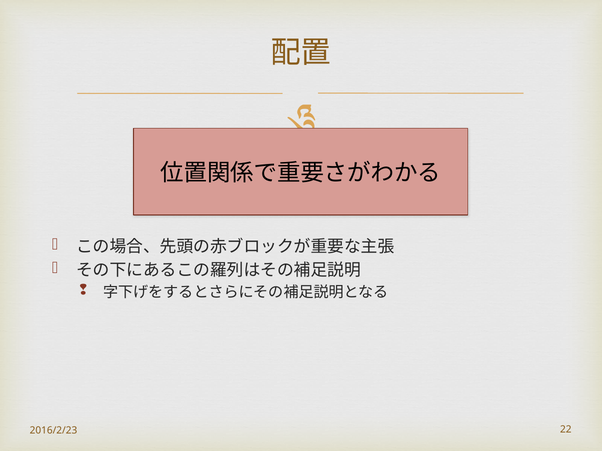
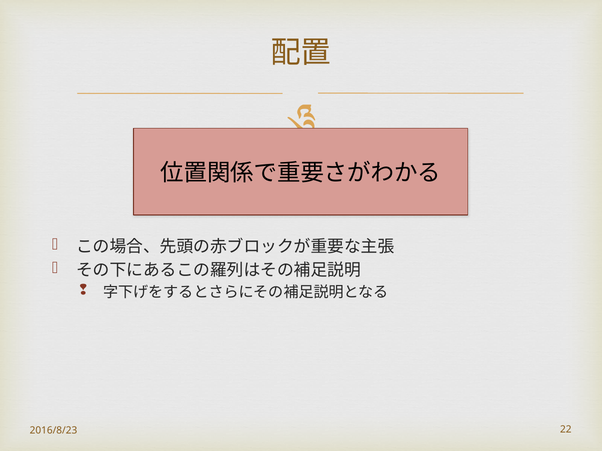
2016/2/23: 2016/2/23 -> 2016/8/23
